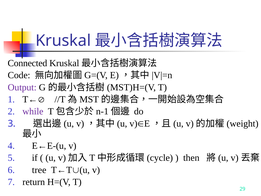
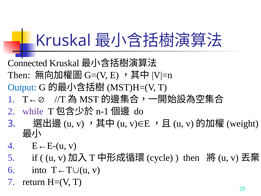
Code at (19, 75): Code -> Then
Output colour: purple -> blue
tree: tree -> into
